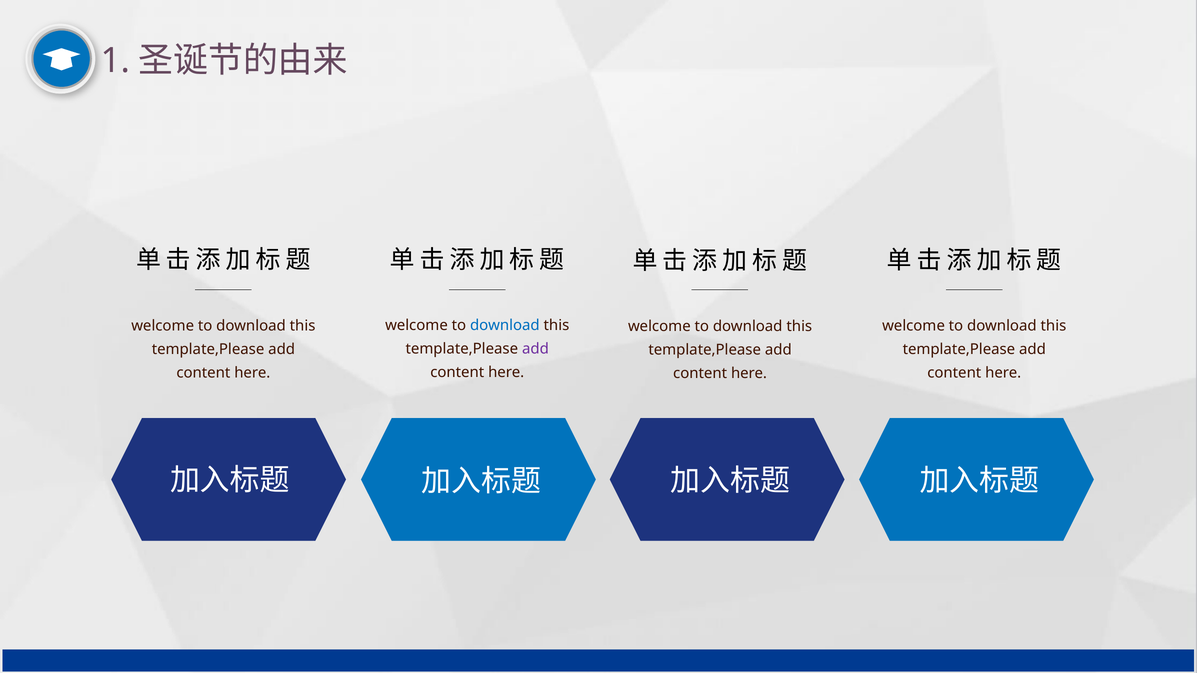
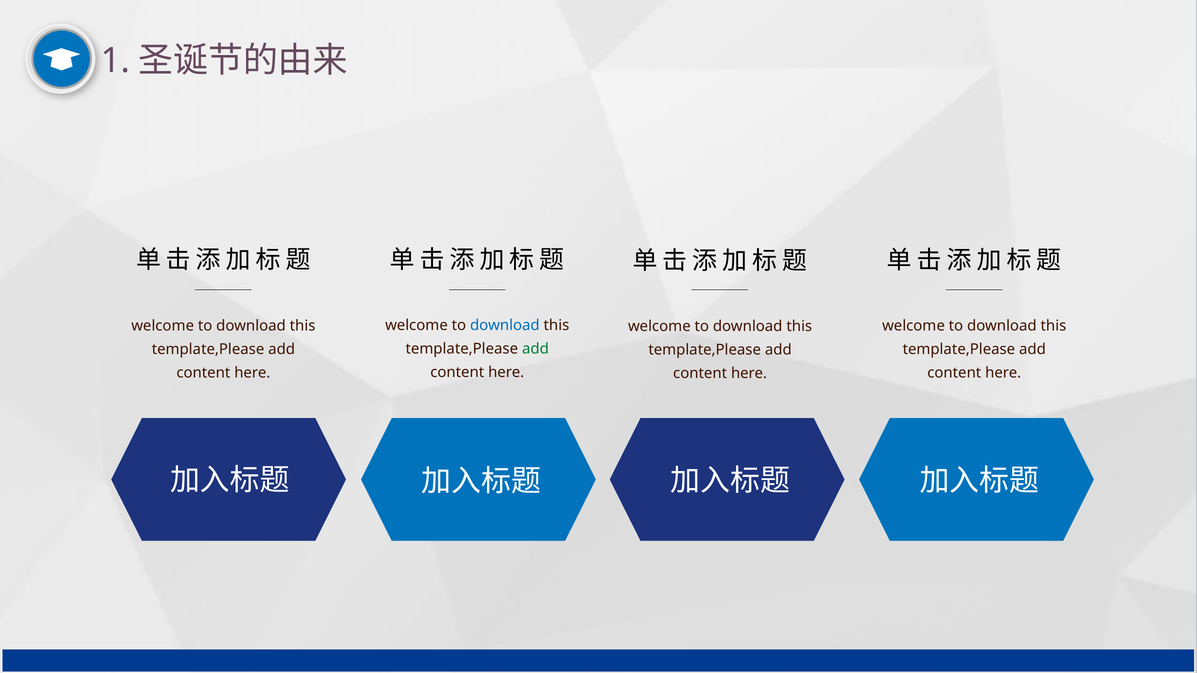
add at (535, 349) colour: purple -> green
